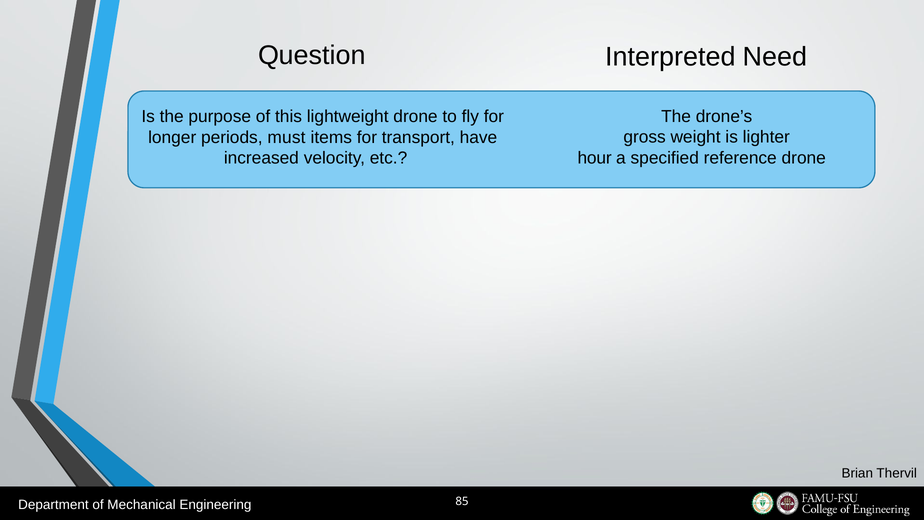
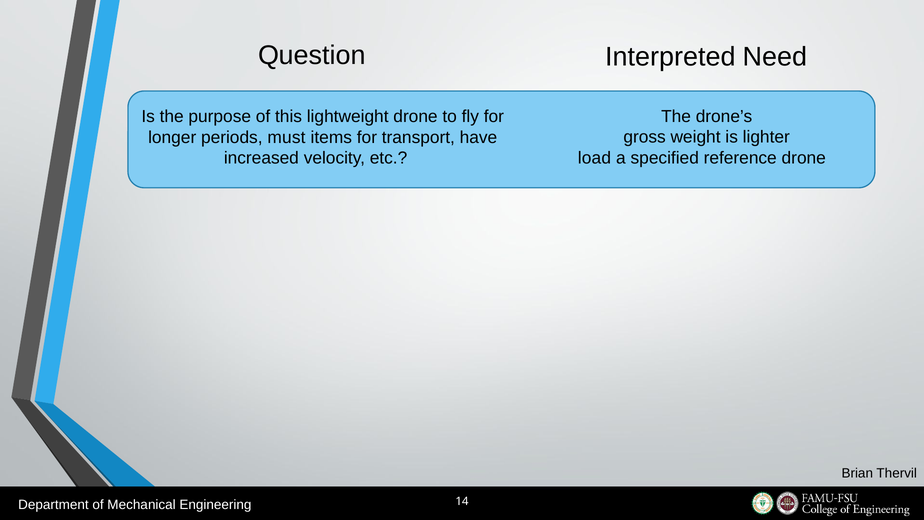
hour: hour -> load
85: 85 -> 14
